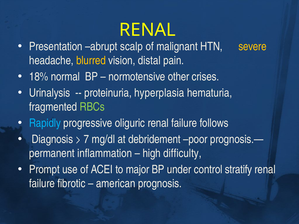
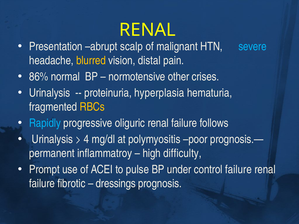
severe colour: yellow -> light blue
18%: 18% -> 86%
RBCs colour: light green -> yellow
Diagnosis at (52, 139): Diagnosis -> Urinalysis
7: 7 -> 4
debridement: debridement -> polymyositis
inflammation: inflammation -> inflammatroy
major: major -> pulse
control stratify: stratify -> failure
american: american -> dressings
